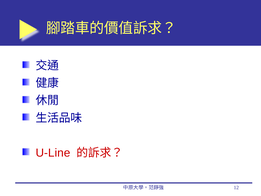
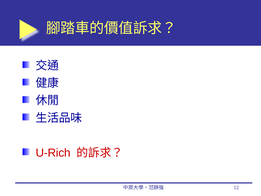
U-Line: U-Line -> U-Rich
